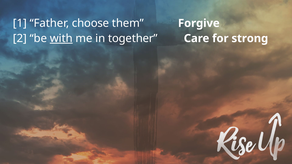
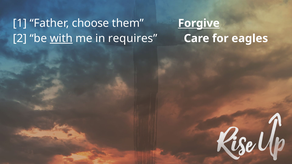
Forgive underline: none -> present
together: together -> requires
strong: strong -> eagles
